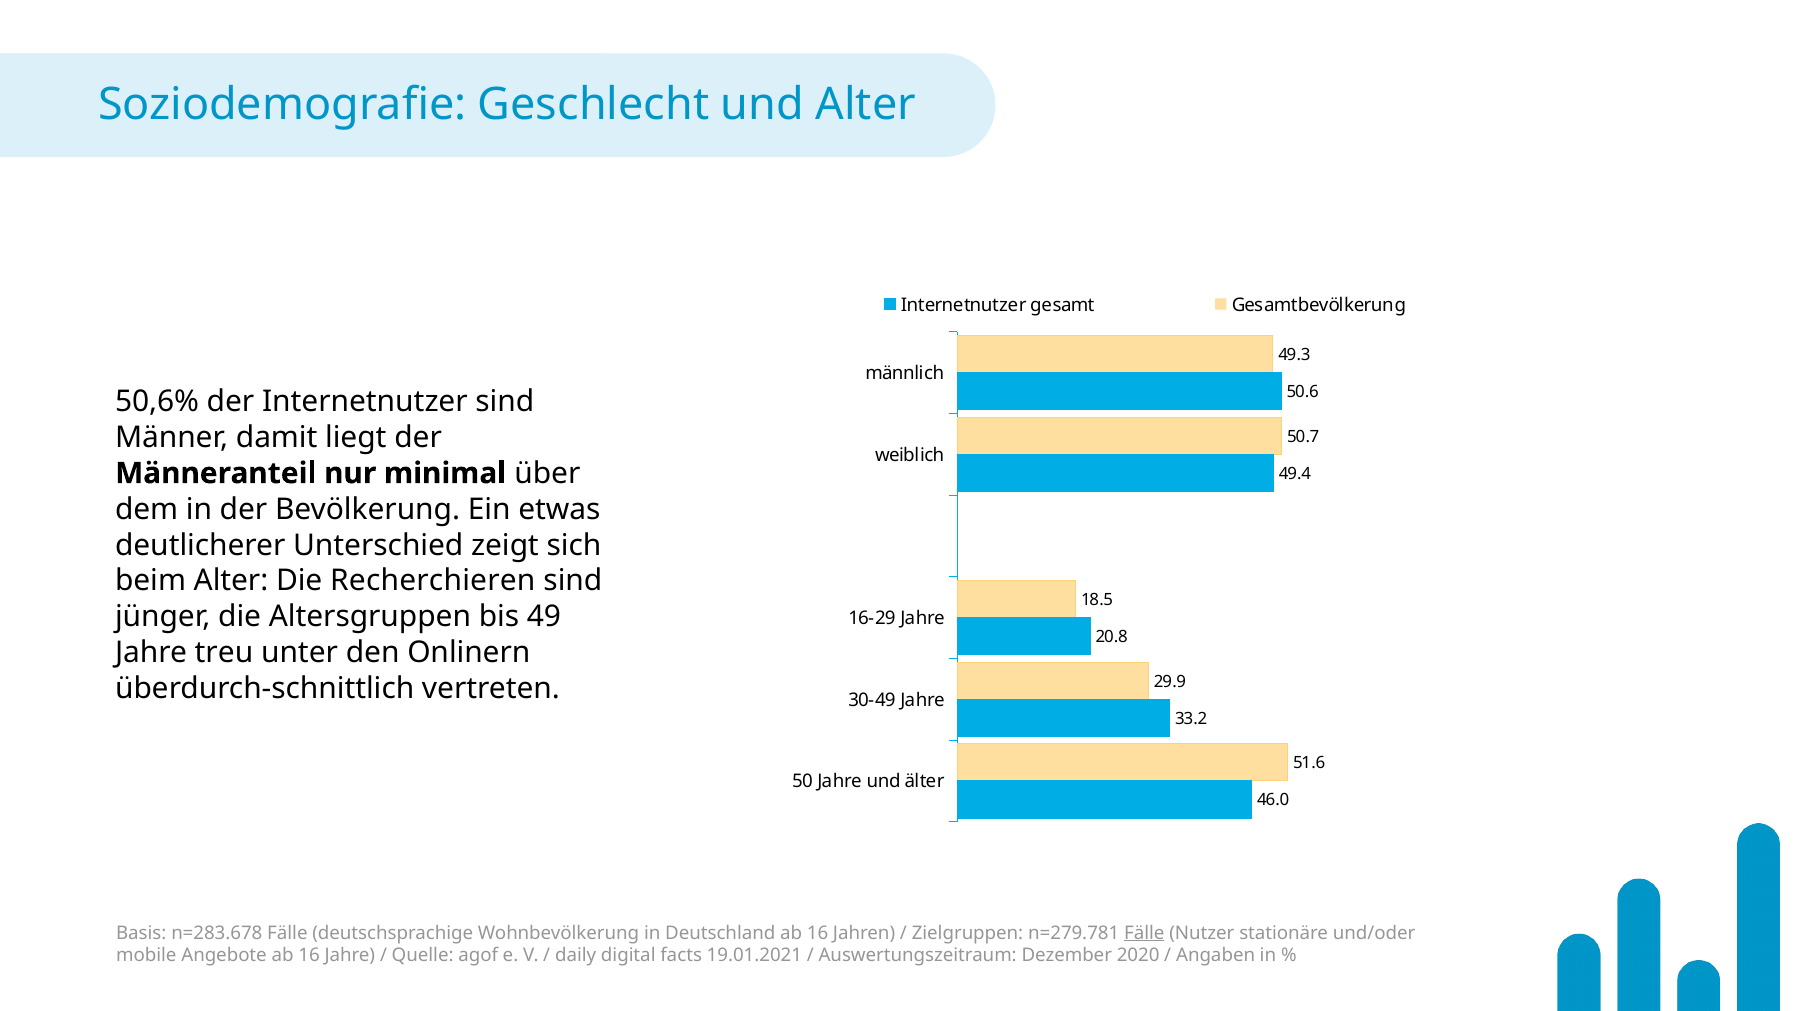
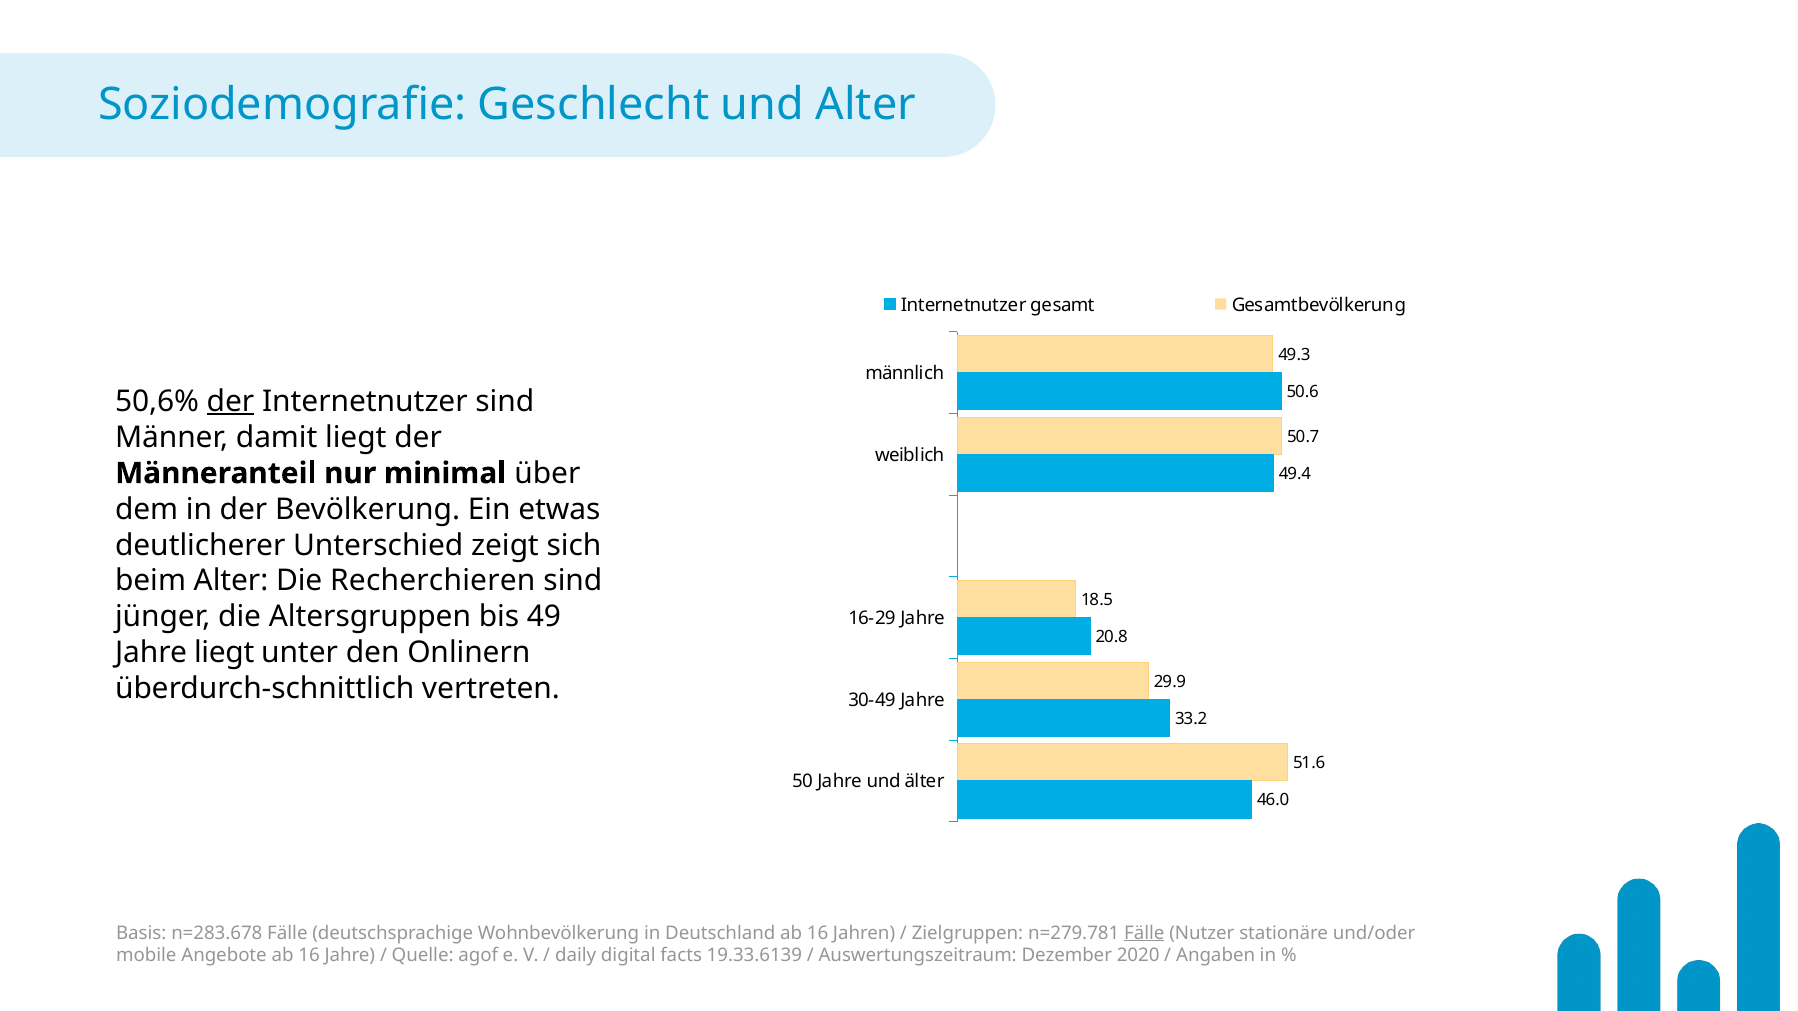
der at (231, 402) underline: none -> present
Jahre treu: treu -> liegt
19.01.2021: 19.01.2021 -> 19.33.6139
